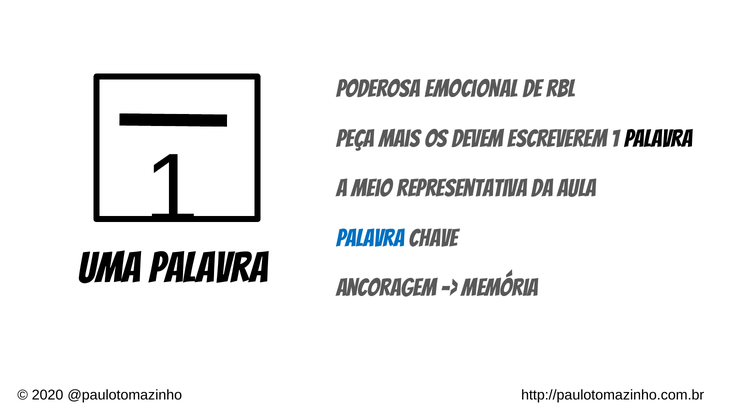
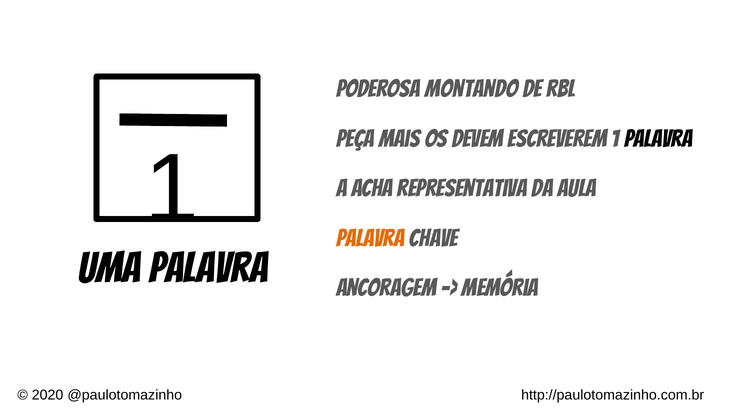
emocional: emocional -> montando
meio: meio -> acha
palavra at (370, 239) colour: blue -> orange
